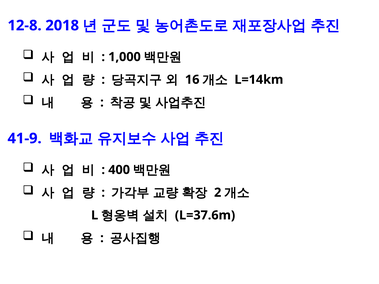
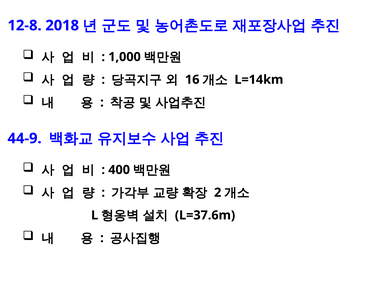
41-9: 41-9 -> 44-9
